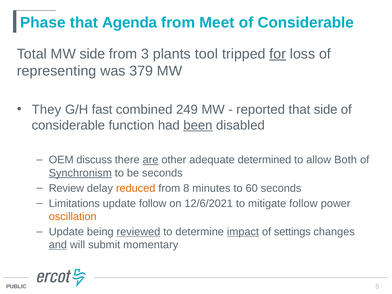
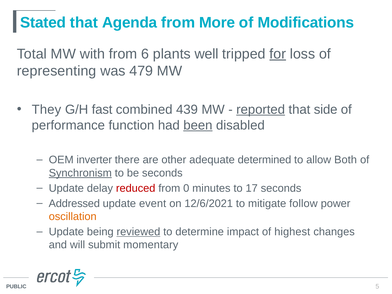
Phase: Phase -> Stated
Meet: Meet -> More
Considerable at (306, 23): Considerable -> Modifications
MW side: side -> with
3: 3 -> 6
tool: tool -> well
379: 379 -> 479
249: 249 -> 439
reported underline: none -> present
considerable at (68, 125): considerable -> performance
discuss: discuss -> inverter
are underline: present -> none
Review at (66, 188): Review -> Update
reduced colour: orange -> red
8: 8 -> 0
60: 60 -> 17
Limitations: Limitations -> Addressed
update follow: follow -> event
impact underline: present -> none
settings: settings -> highest
and underline: present -> none
